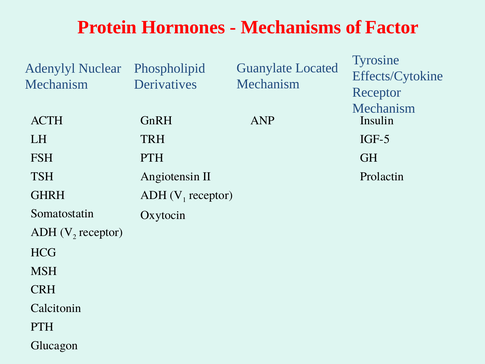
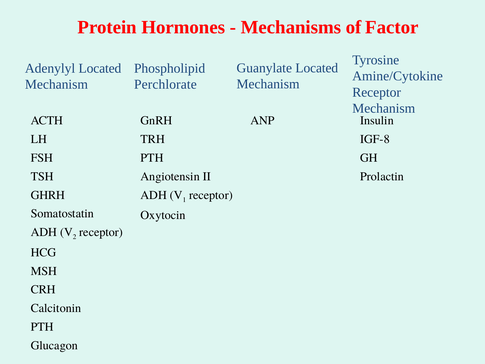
Adenylyl Nuclear: Nuclear -> Located
Effects/Cytokine: Effects/Cytokine -> Amine/Cytokine
Derivatives: Derivatives -> Perchlorate
IGF-5: IGF-5 -> IGF-8
